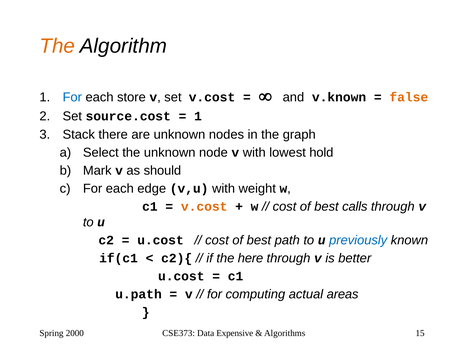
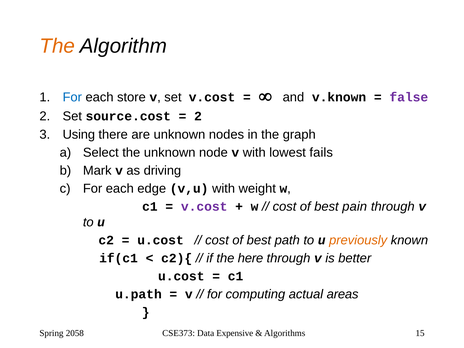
false colour: orange -> purple
1 at (198, 116): 1 -> 2
Stack: Stack -> Using
hold: hold -> fails
should: should -> driving
v.cost at (204, 207) colour: orange -> purple
calls: calls -> pain
previously colour: blue -> orange
2000: 2000 -> 2058
